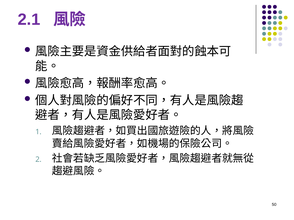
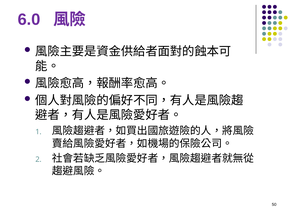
2.1: 2.1 -> 6.0
